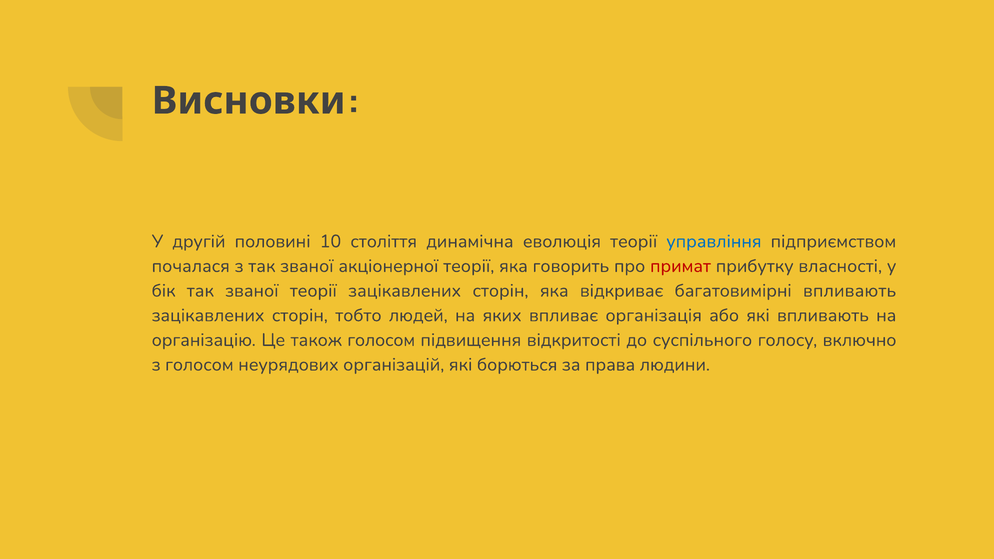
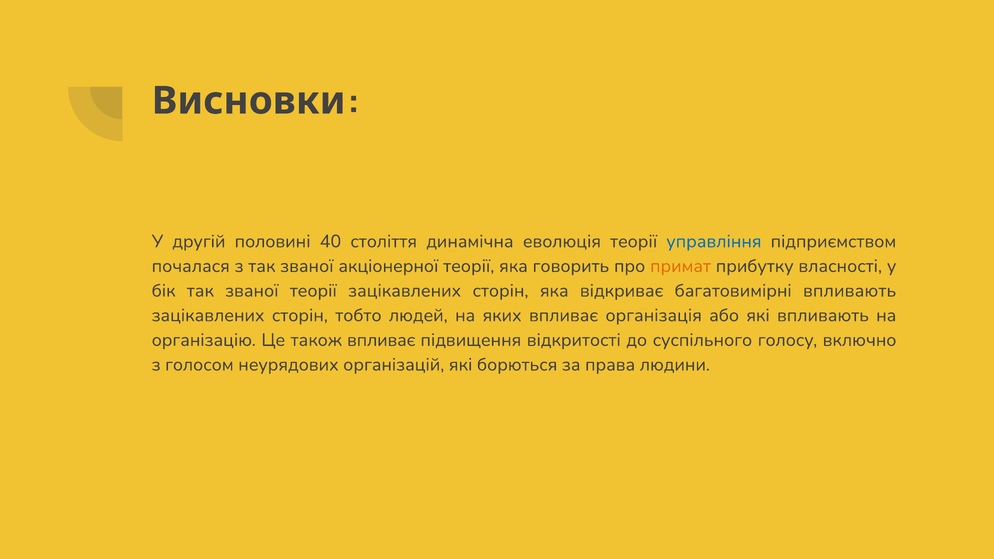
10: 10 -> 40
примат colour: red -> orange
також голосом: голосом -> впливає
